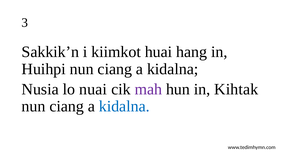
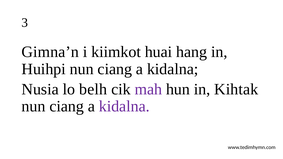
Sakkik’n: Sakkik’n -> Gimna’n
nuai: nuai -> belh
kidalna at (124, 106) colour: blue -> purple
